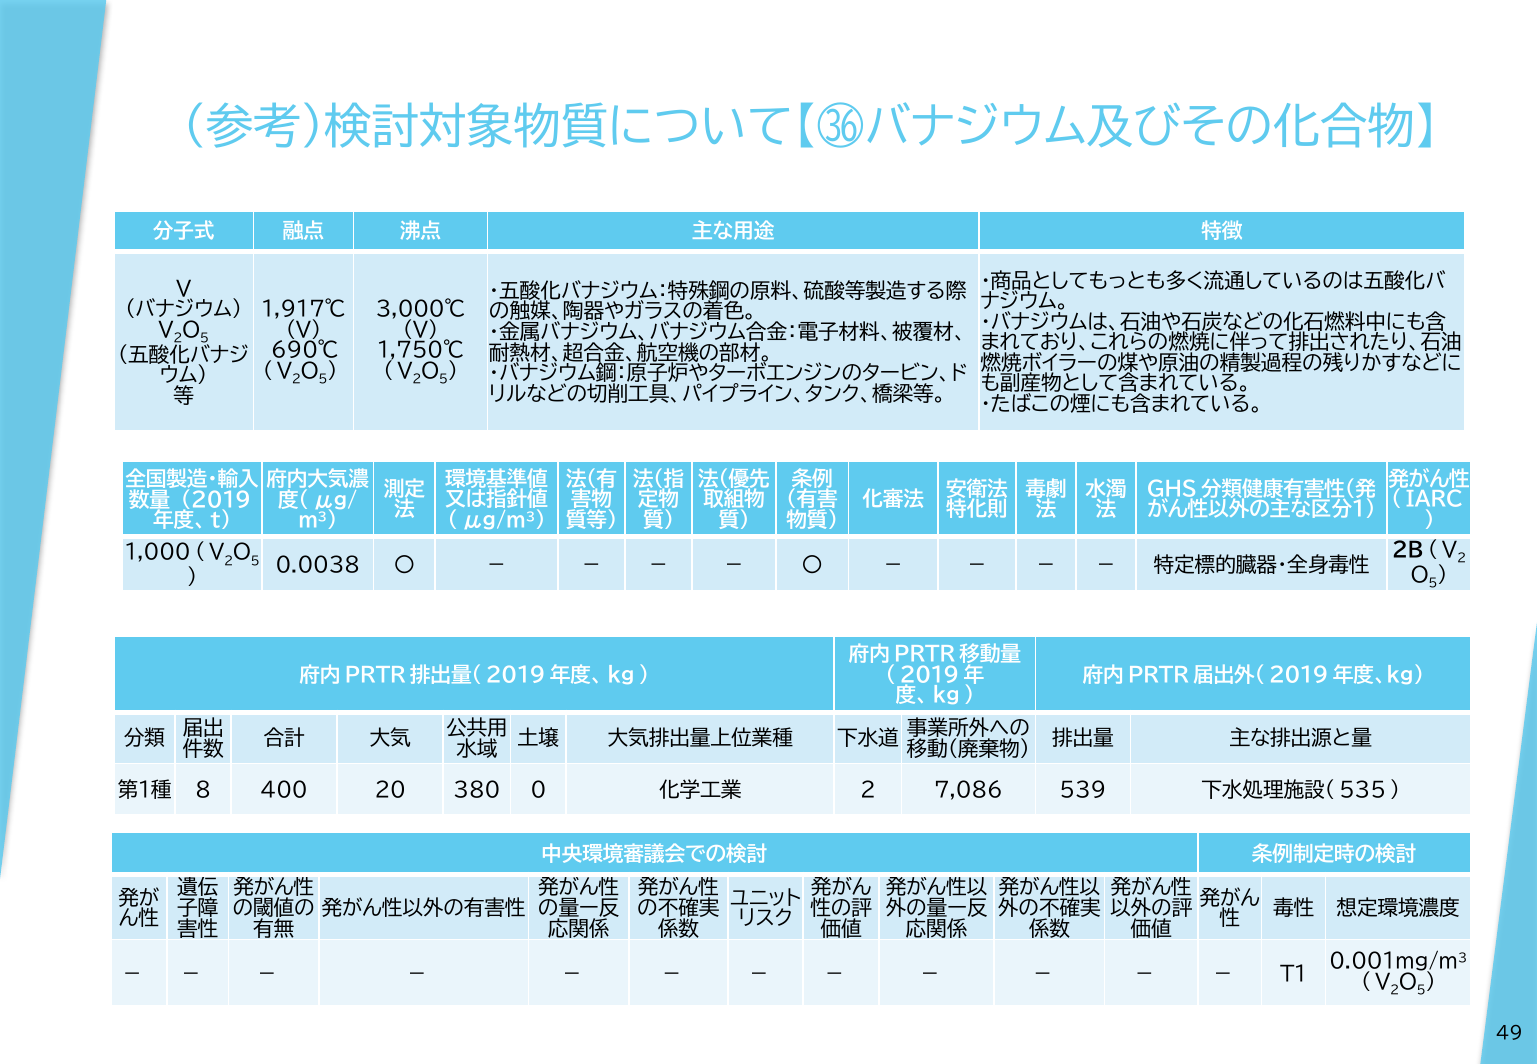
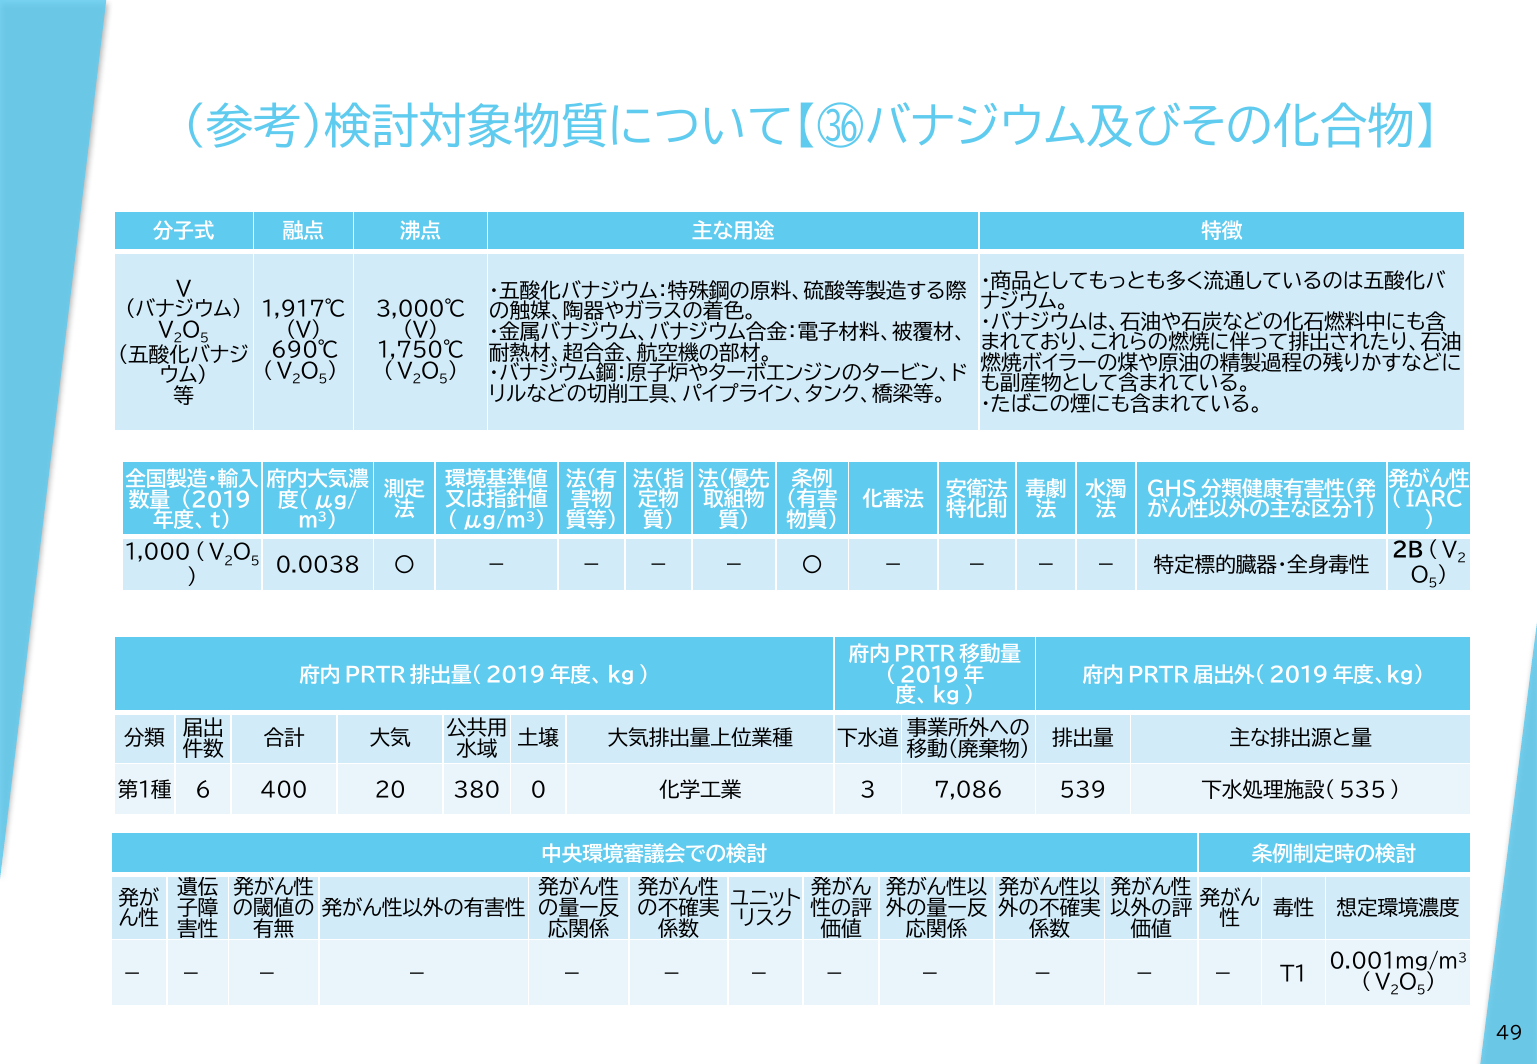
8: 8 -> 6
2 at (868, 791): 2 -> 3
